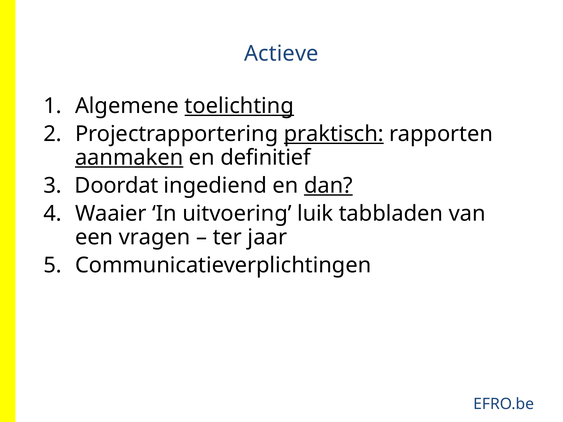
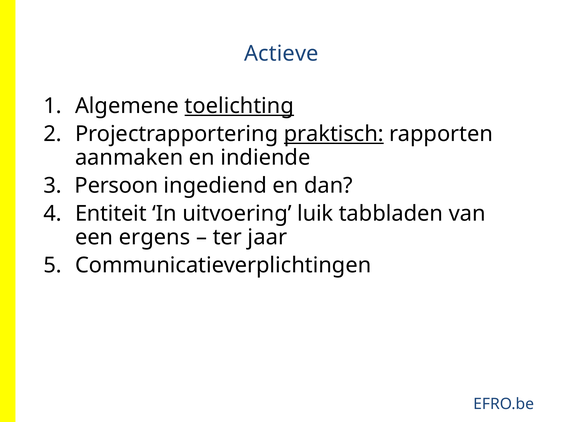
aanmaken underline: present -> none
definitief: definitief -> indiende
Doordat: Doordat -> Persoon
dan underline: present -> none
Waaier: Waaier -> Entiteit
vragen: vragen -> ergens
